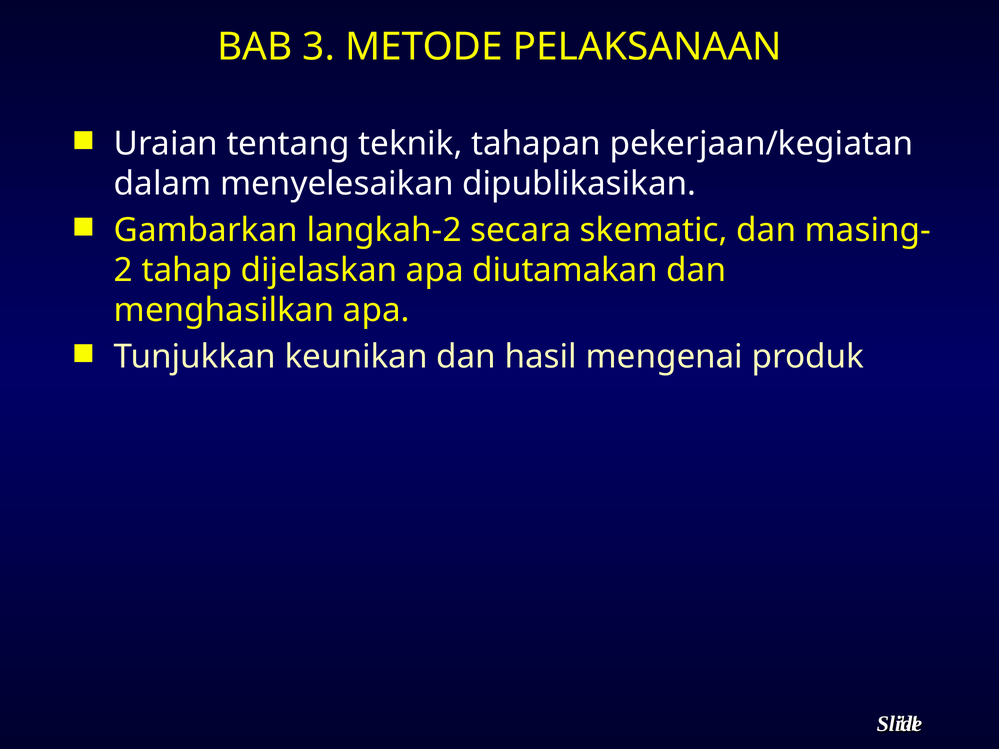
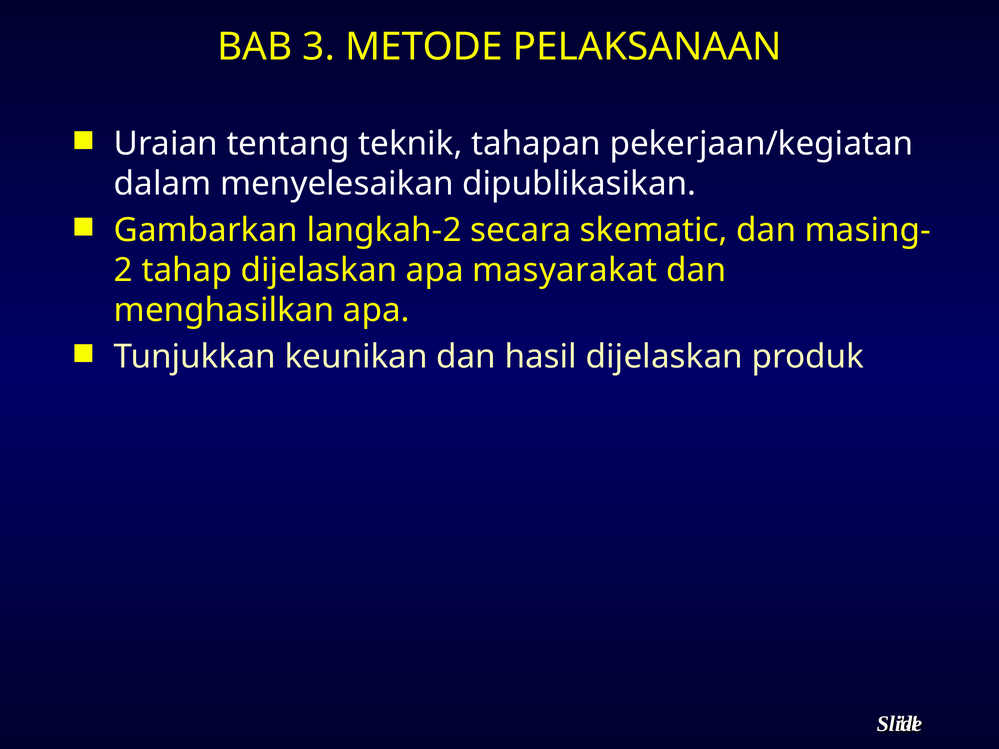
diutamakan: diutamakan -> masyarakat
hasil mengenai: mengenai -> dijelaskan
